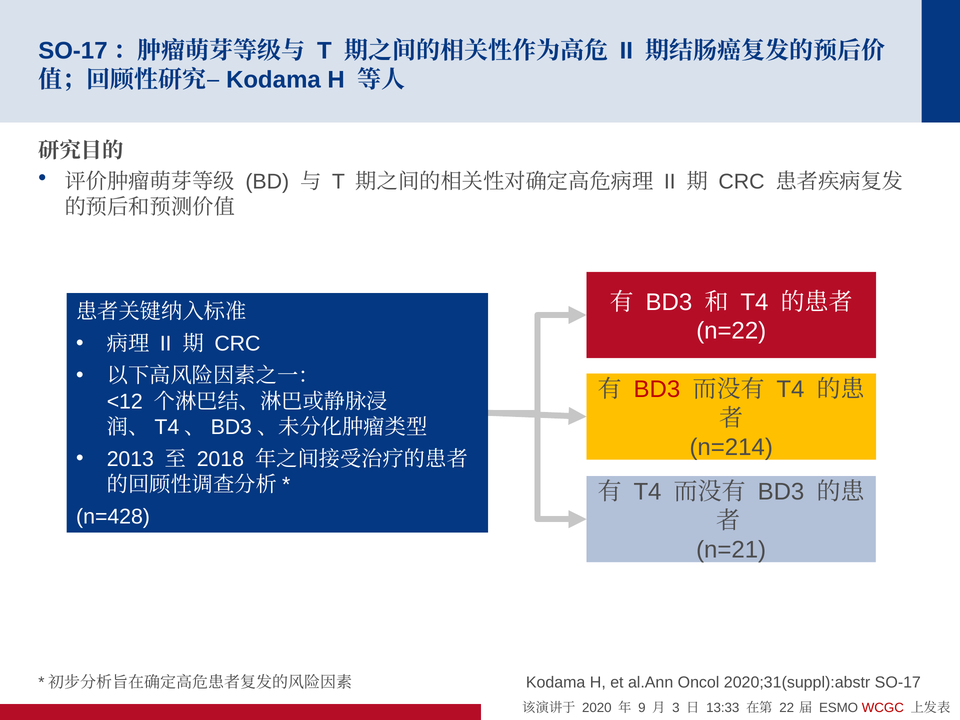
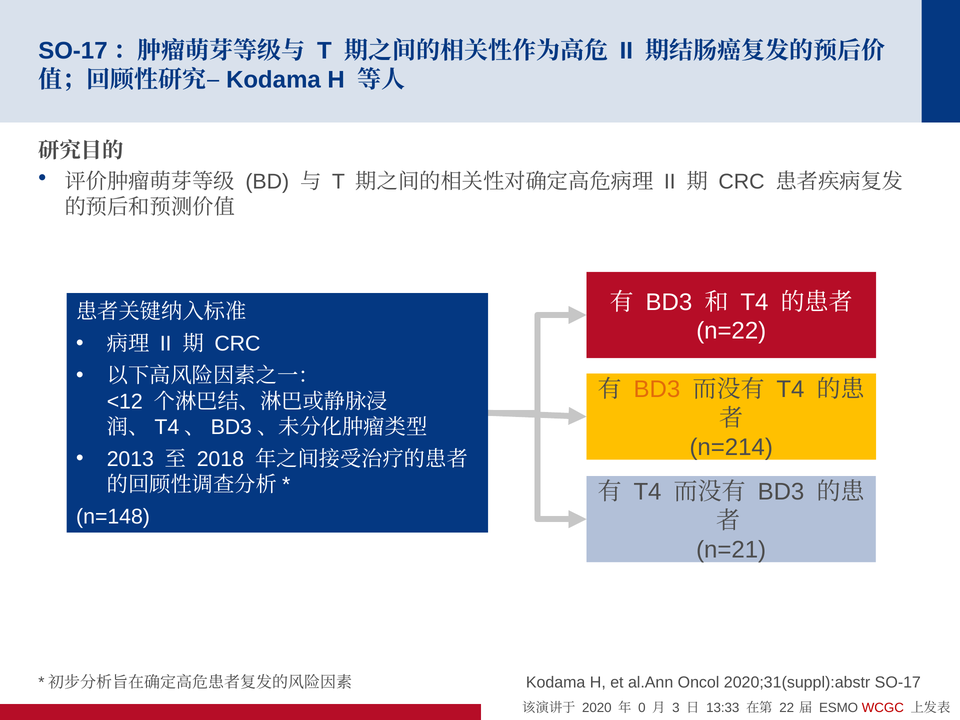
BD3 at (657, 389) colour: red -> orange
n=428: n=428 -> n=148
9: 9 -> 0
